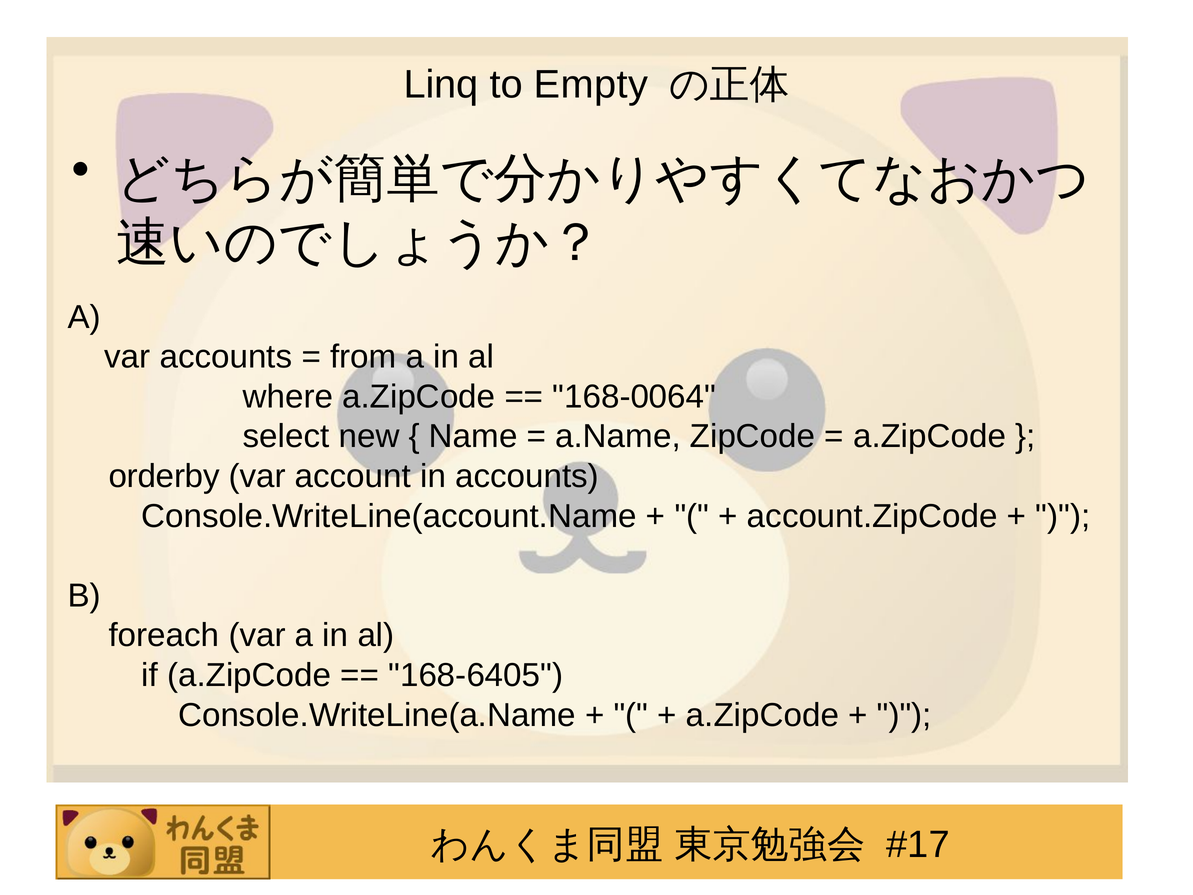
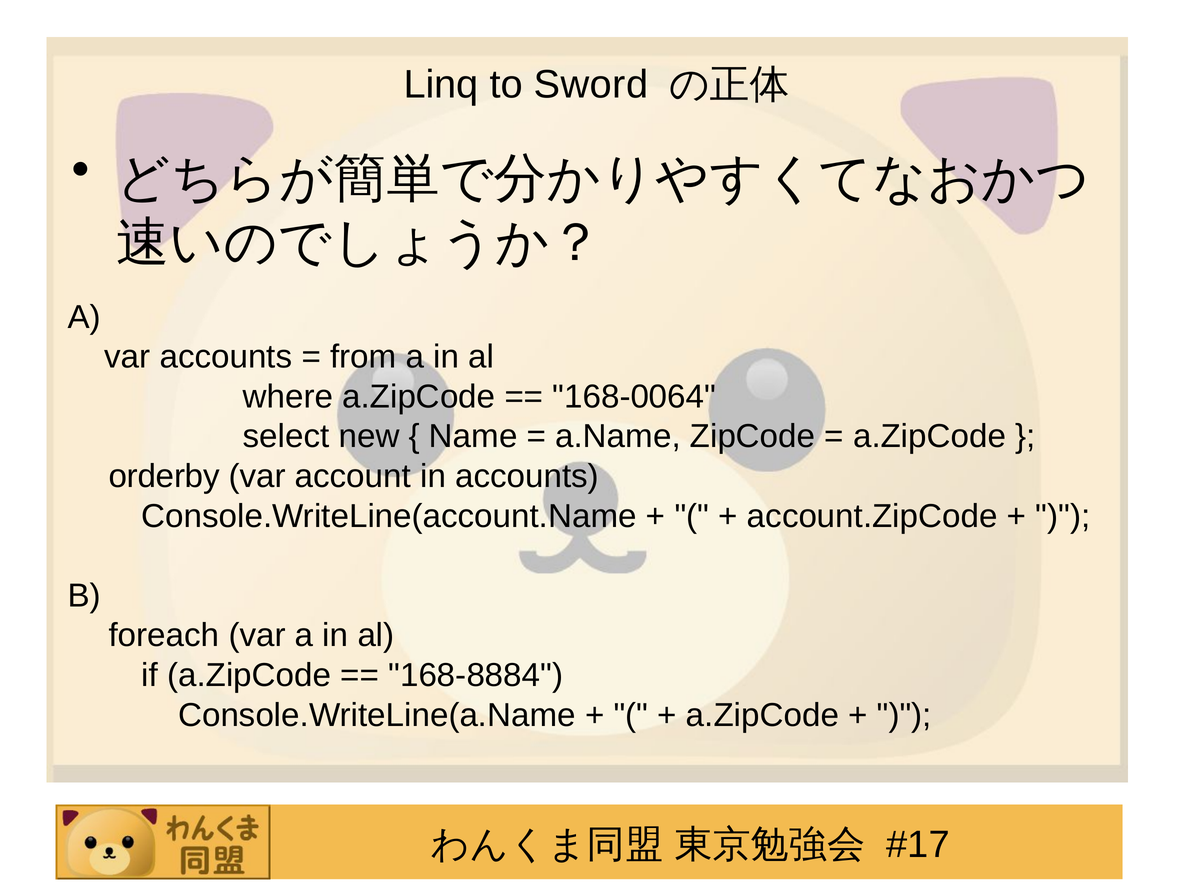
Empty: Empty -> Sword
168-6405: 168-6405 -> 168-8884
